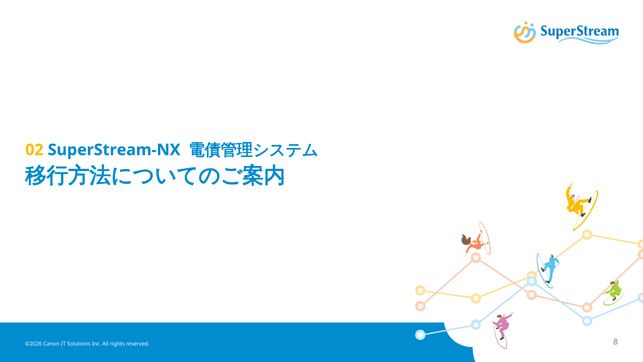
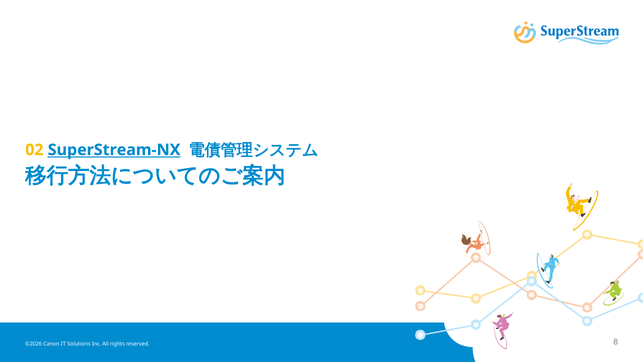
SuperStream-NX underline: none -> present
